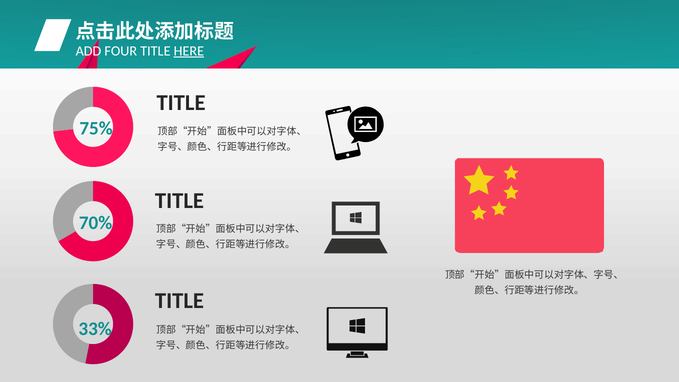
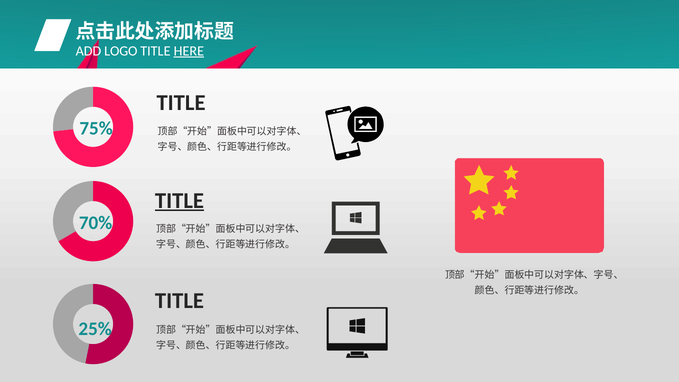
FOUR: FOUR -> LOGO
TITLE at (179, 201) underline: none -> present
33%: 33% -> 25%
